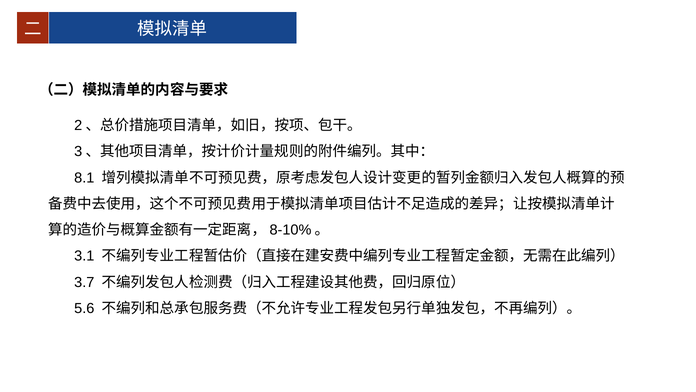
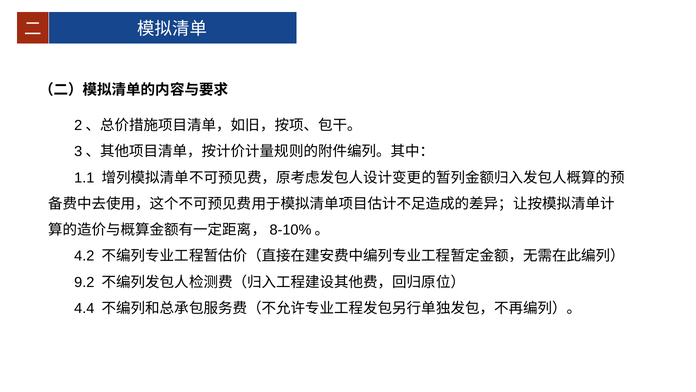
8.1: 8.1 -> 1.1
3.1: 3.1 -> 4.2
3.7: 3.7 -> 9.2
5.6: 5.6 -> 4.4
